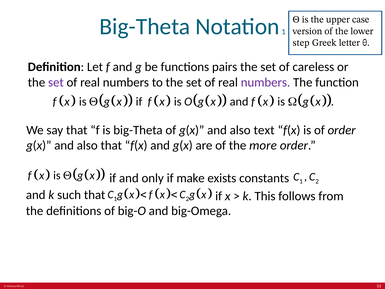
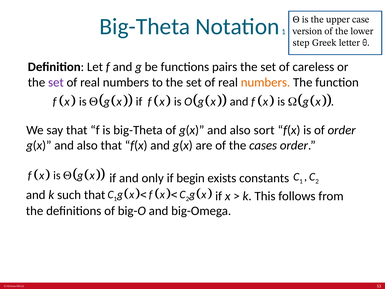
numbers at (265, 82) colour: purple -> orange
text: text -> sort
more: more -> cases
make: make -> begin
